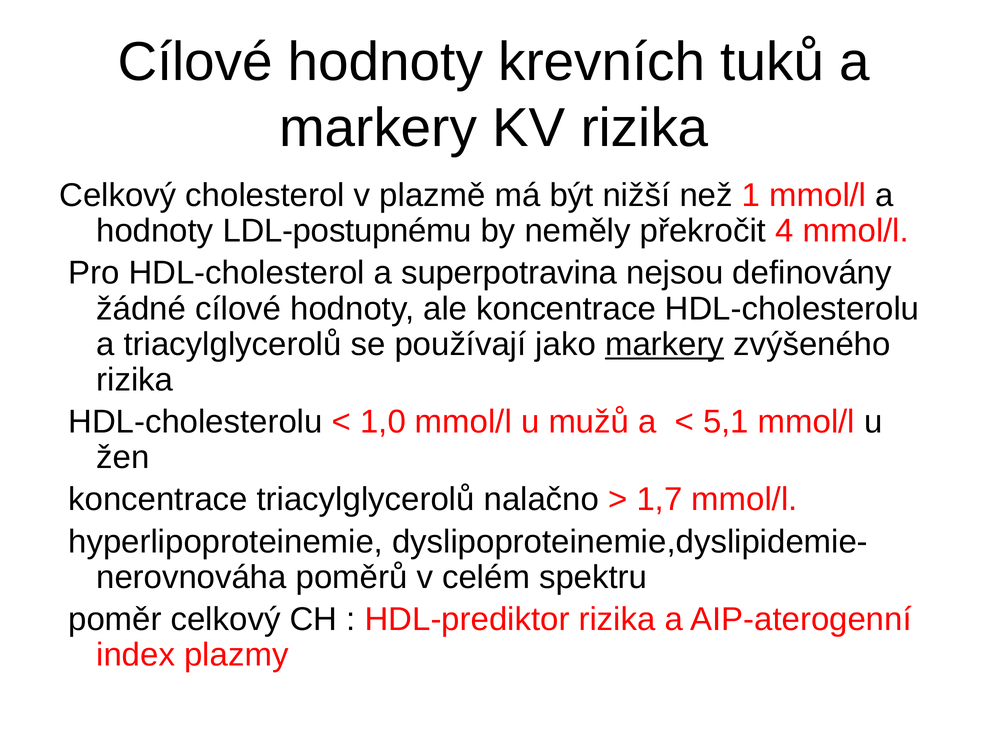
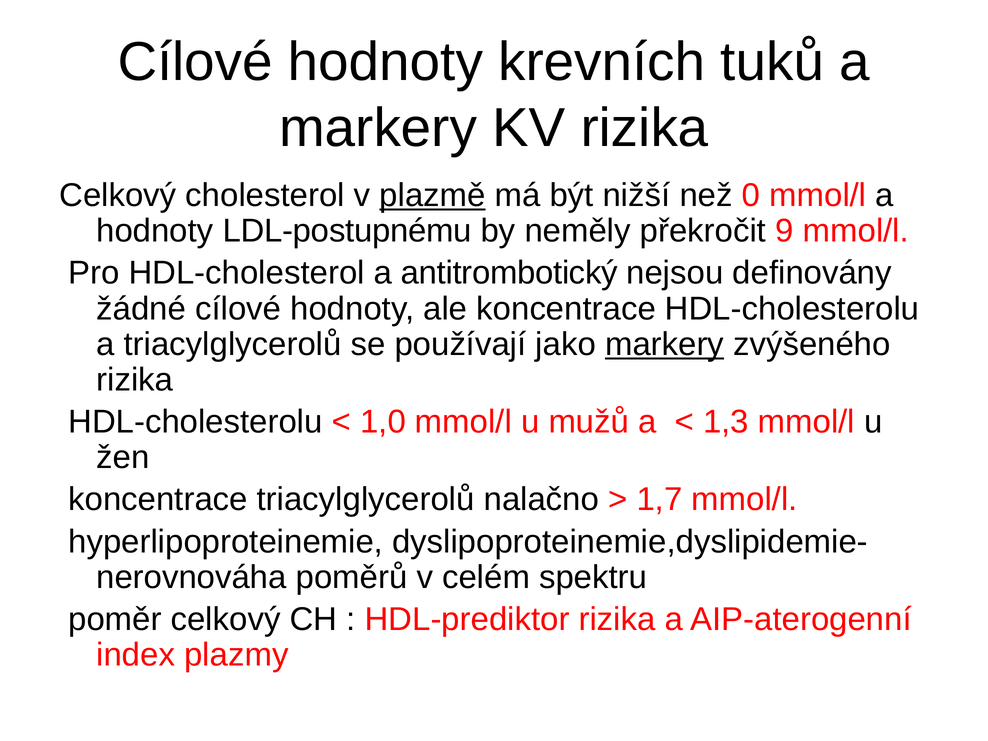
plazmě underline: none -> present
1: 1 -> 0
4: 4 -> 9
superpotravina: superpotravina -> antitrombotický
5,1: 5,1 -> 1,3
